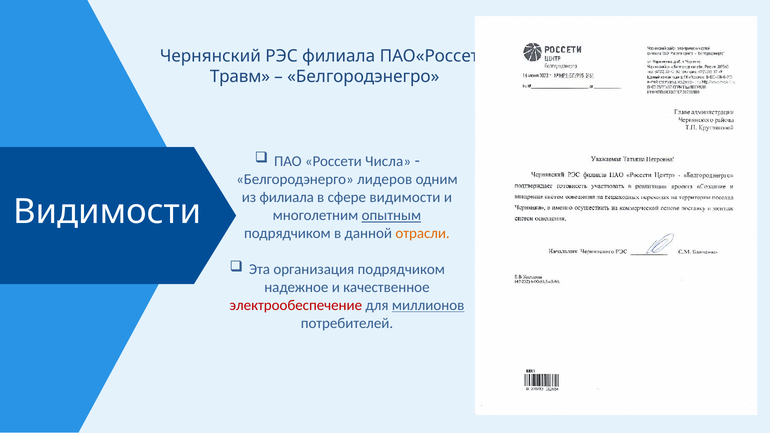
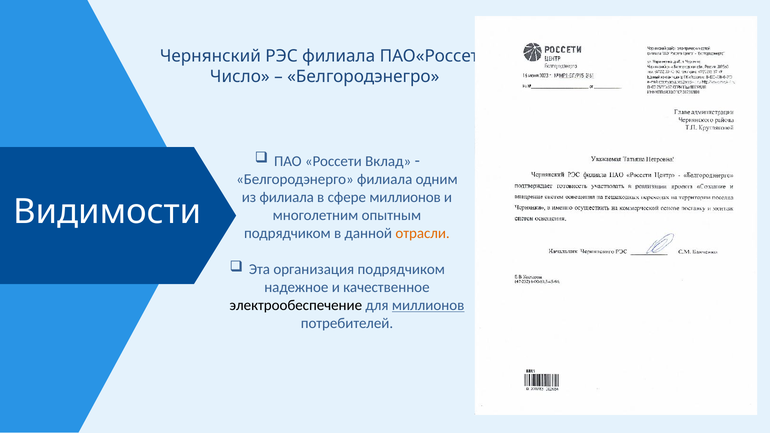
Травм: Травм -> Число
Числа: Числа -> Вклад
Белгородэнерго лидеров: лидеров -> филиала
сфере видимости: видимости -> миллионов
опытным underline: present -> none
электрообеспечение colour: red -> black
